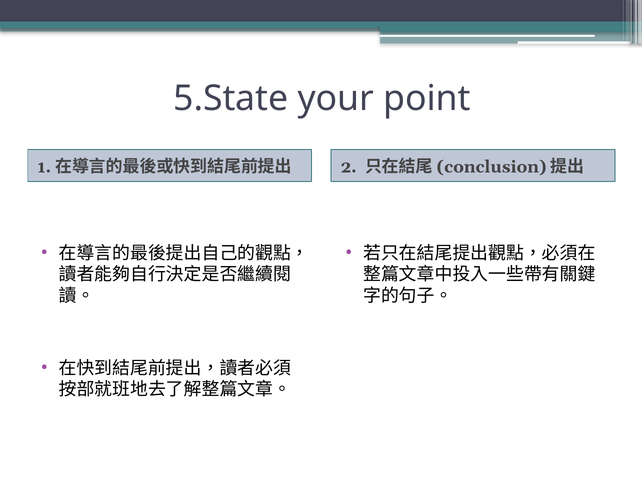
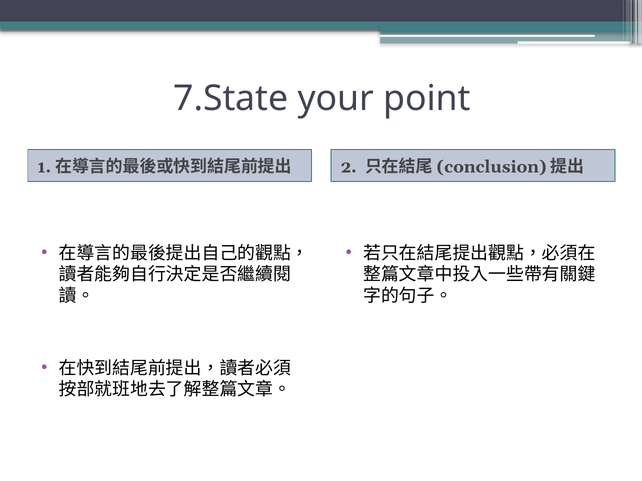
5.State: 5.State -> 7.State
